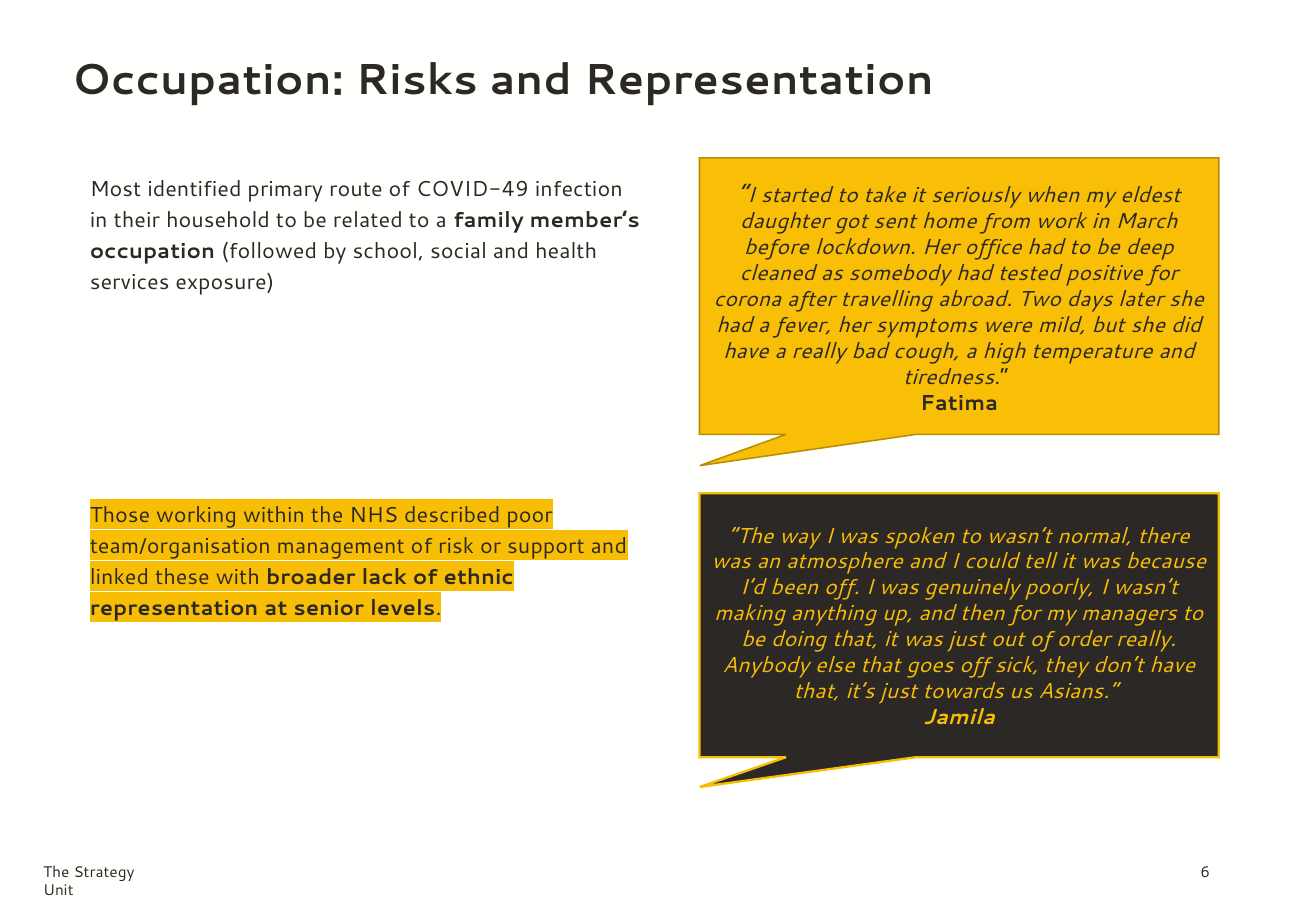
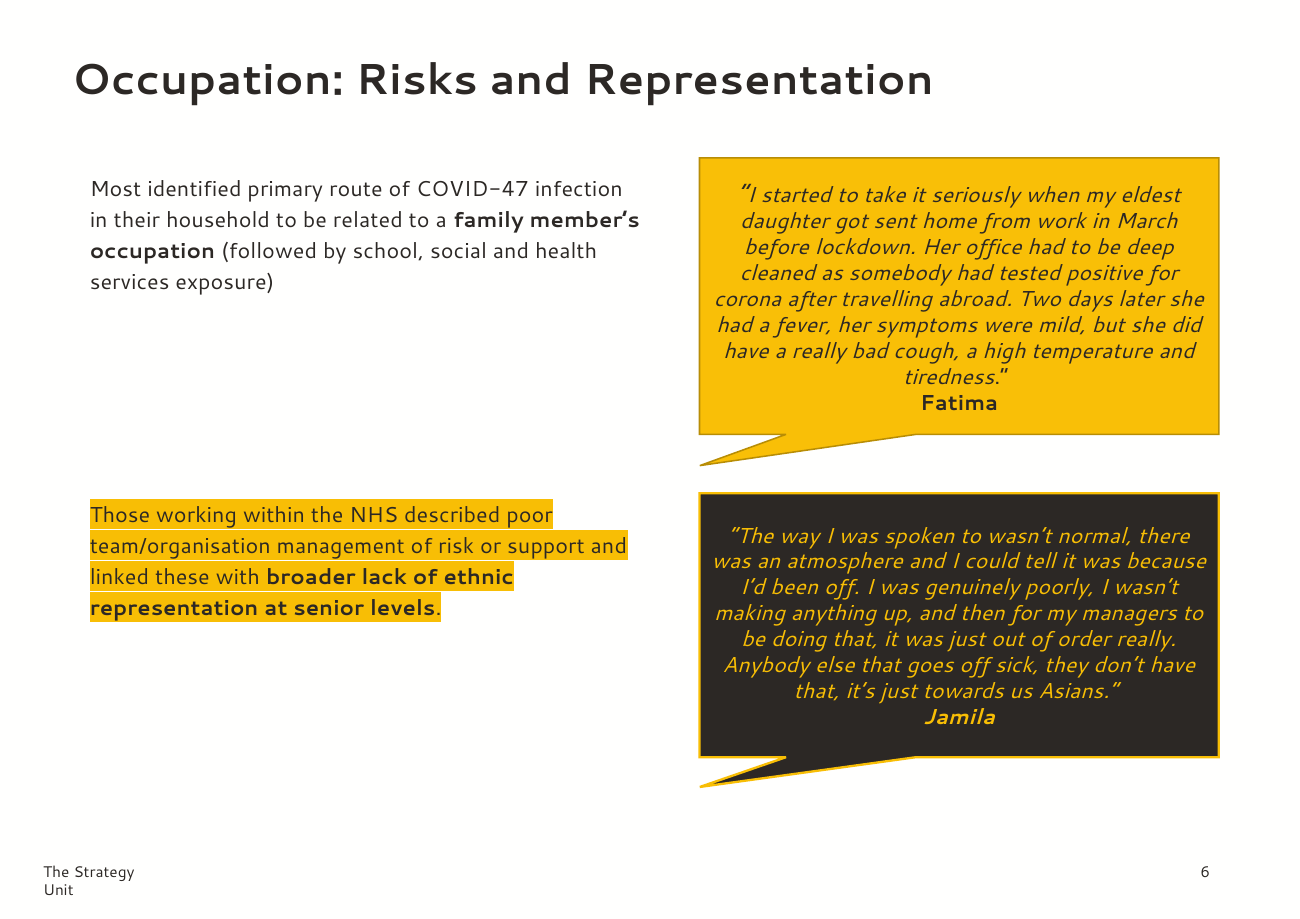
COVID-49: COVID-49 -> COVID-47
